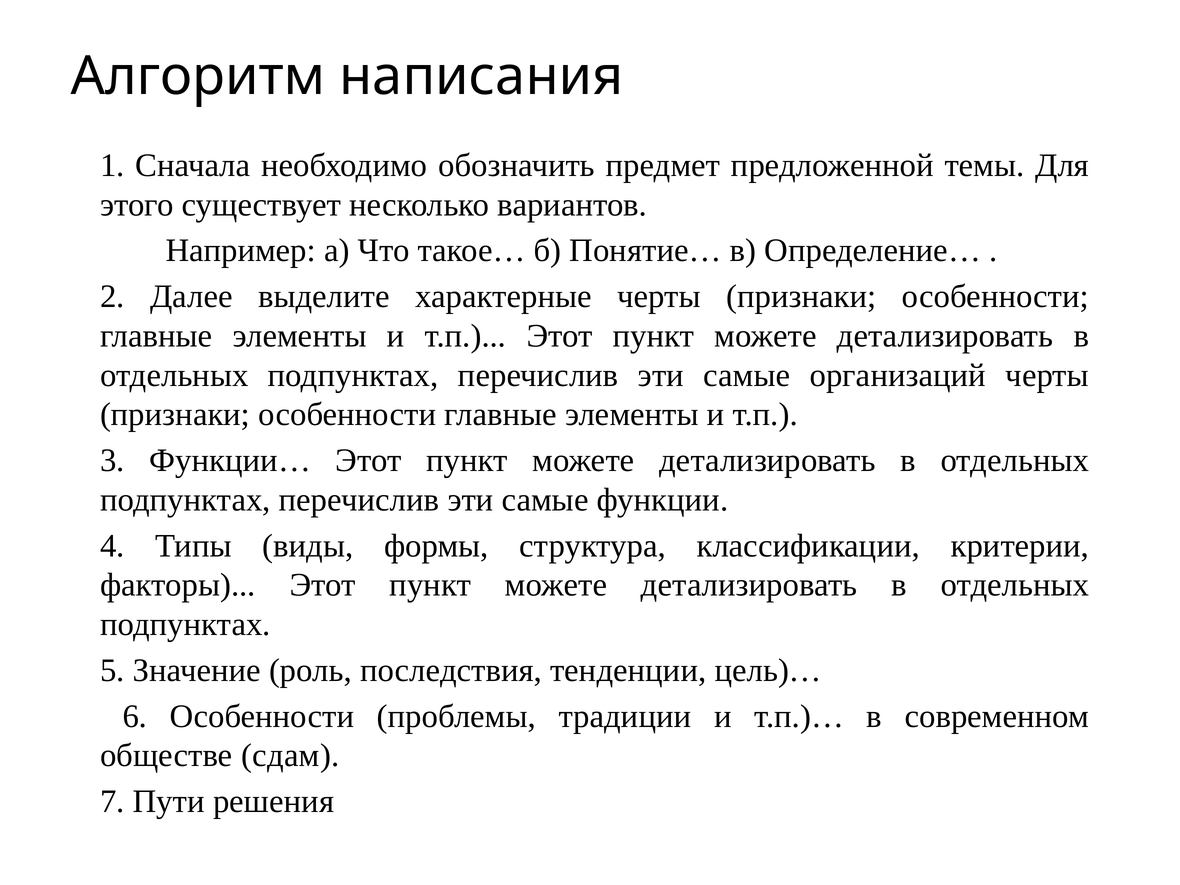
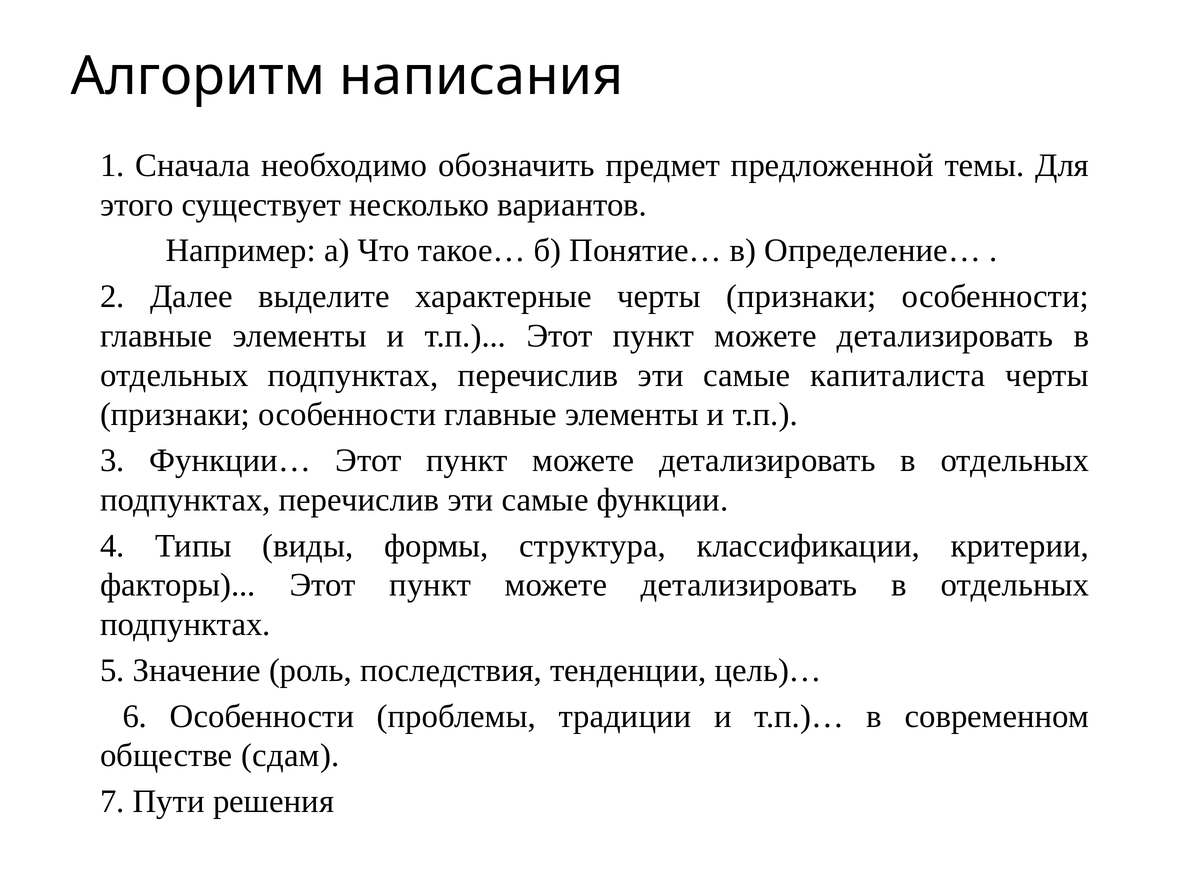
организаций: организаций -> капиталиста
